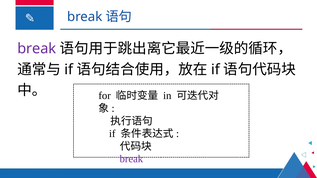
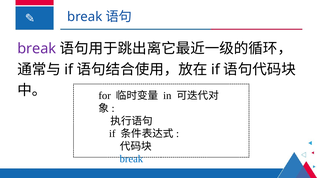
break at (131, 159) colour: purple -> blue
